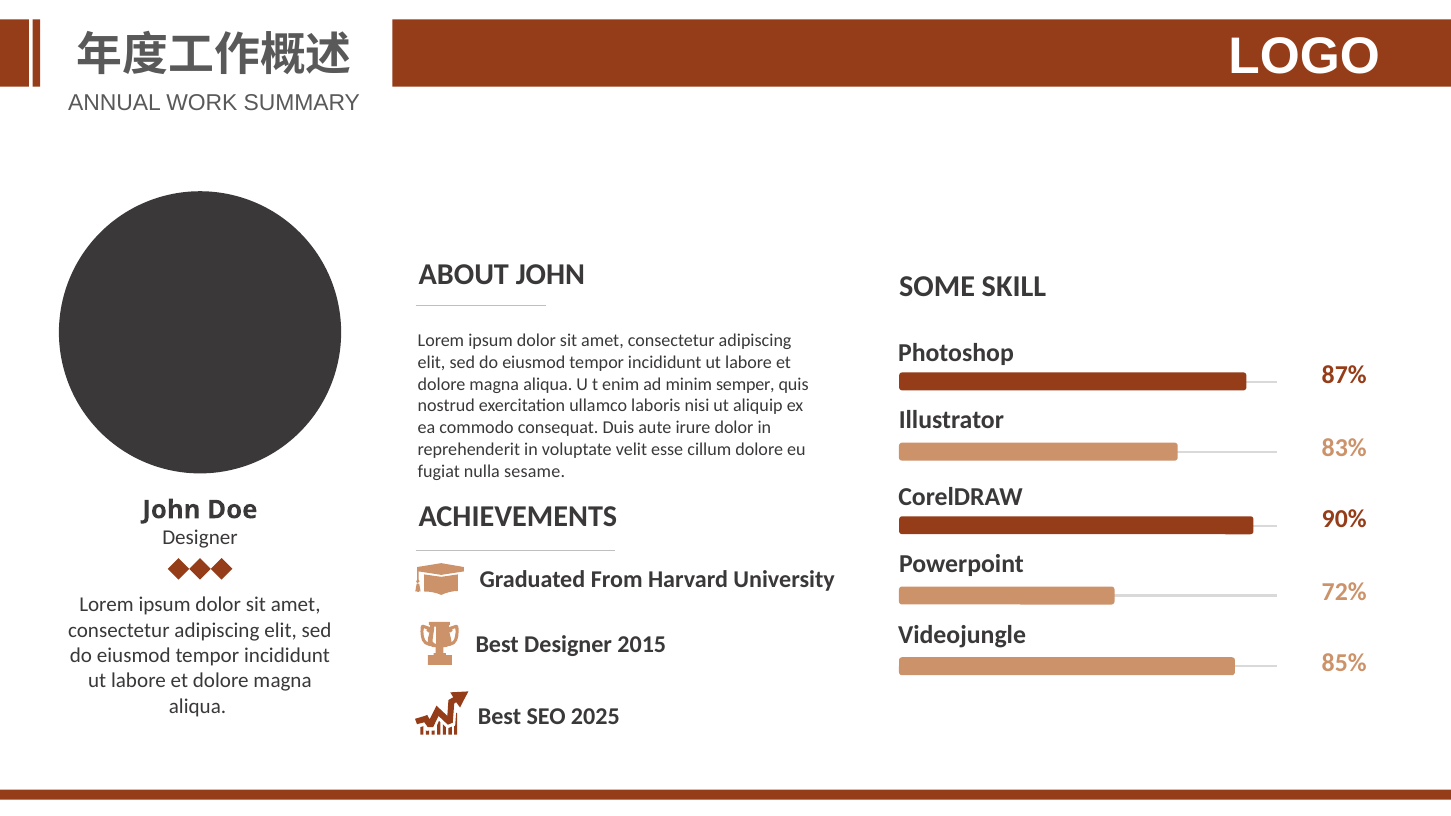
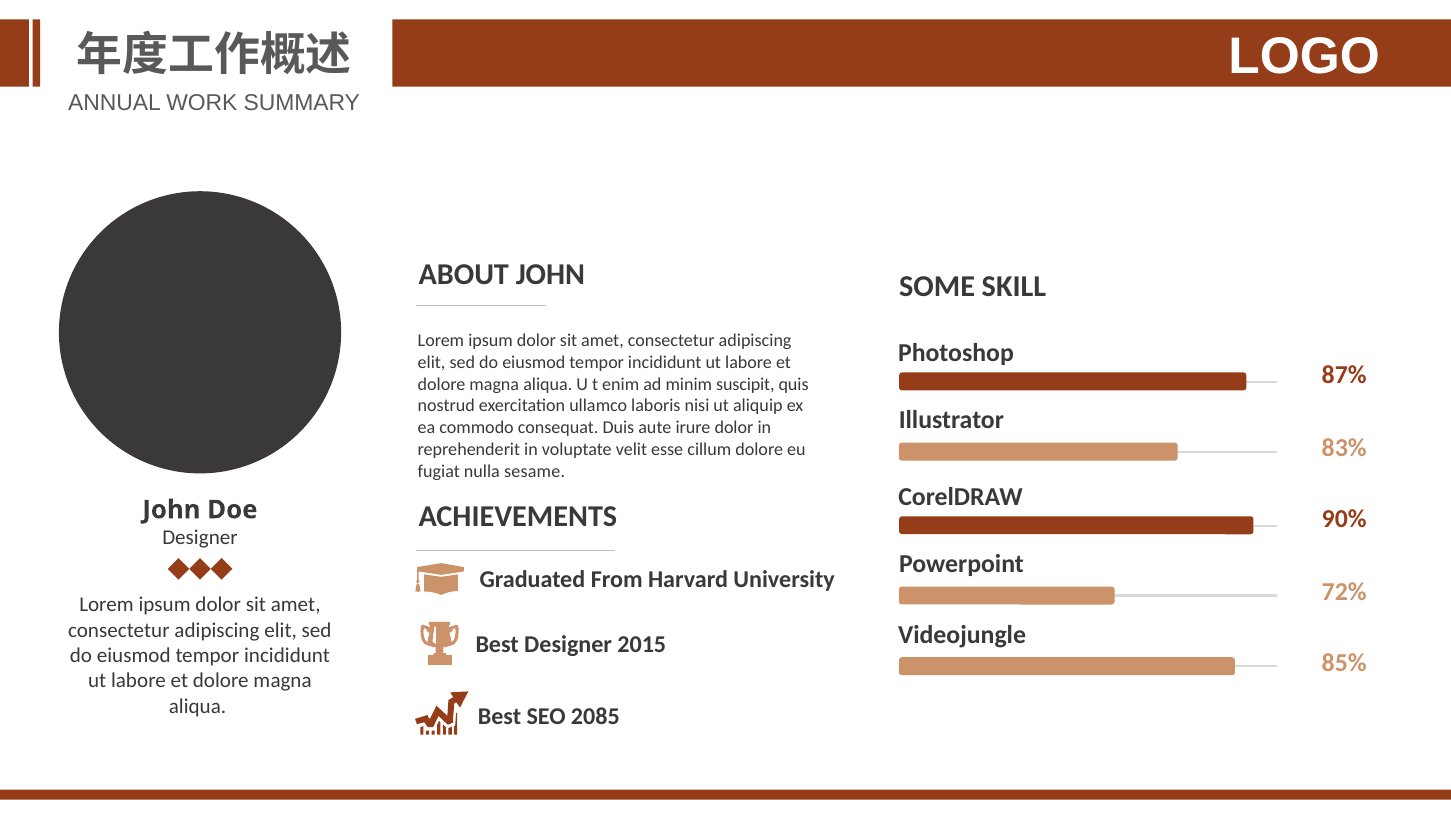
semper: semper -> suscipit
2025: 2025 -> 2085
